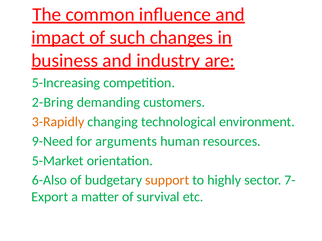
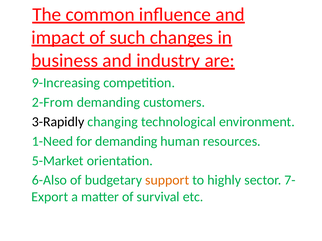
5-Increasing: 5-Increasing -> 9-Increasing
2-Bring: 2-Bring -> 2-From
3-Rapidly colour: orange -> black
9-Need: 9-Need -> 1-Need
for arguments: arguments -> demanding
